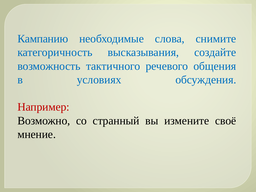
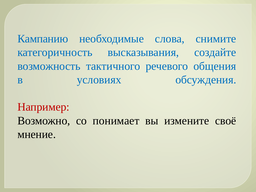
странный: странный -> понимает
